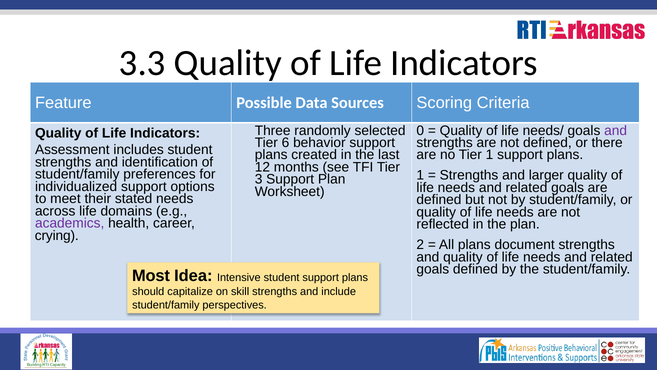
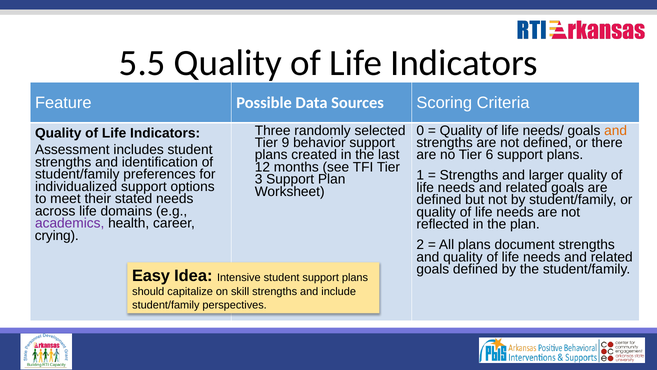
3.3: 3.3 -> 5.5
and at (616, 130) colour: purple -> orange
6: 6 -> 9
Tier 1: 1 -> 6
Most: Most -> Easy
